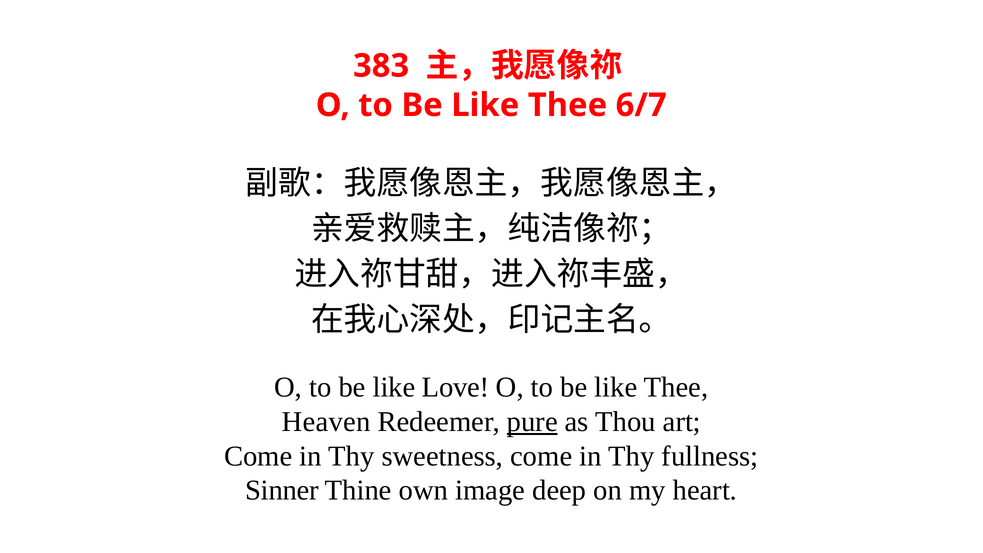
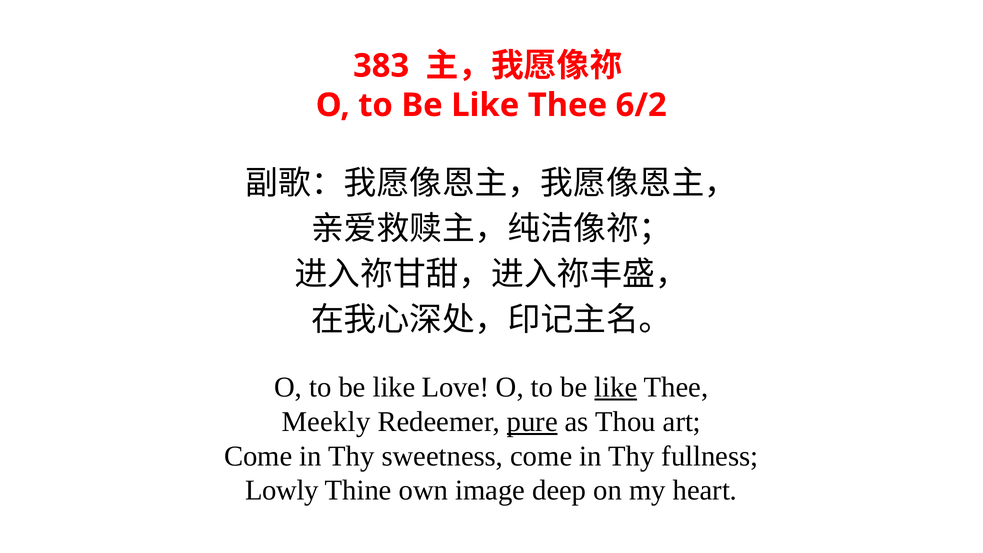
6/7: 6/7 -> 6/2
like at (616, 387) underline: none -> present
Heaven: Heaven -> Meekly
Sinner: Sinner -> Lowly
